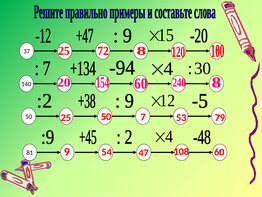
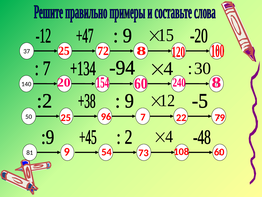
25 50: 50 -> 96
53: 53 -> 22
47: 47 -> 73
